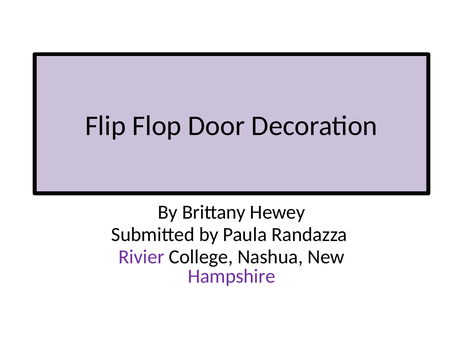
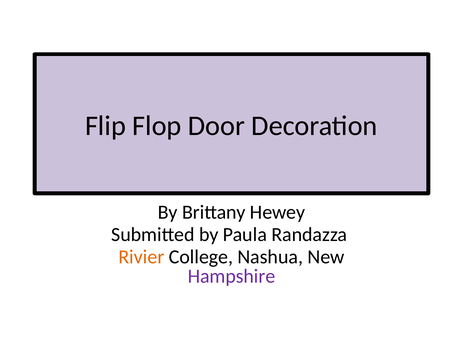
Rivier colour: purple -> orange
